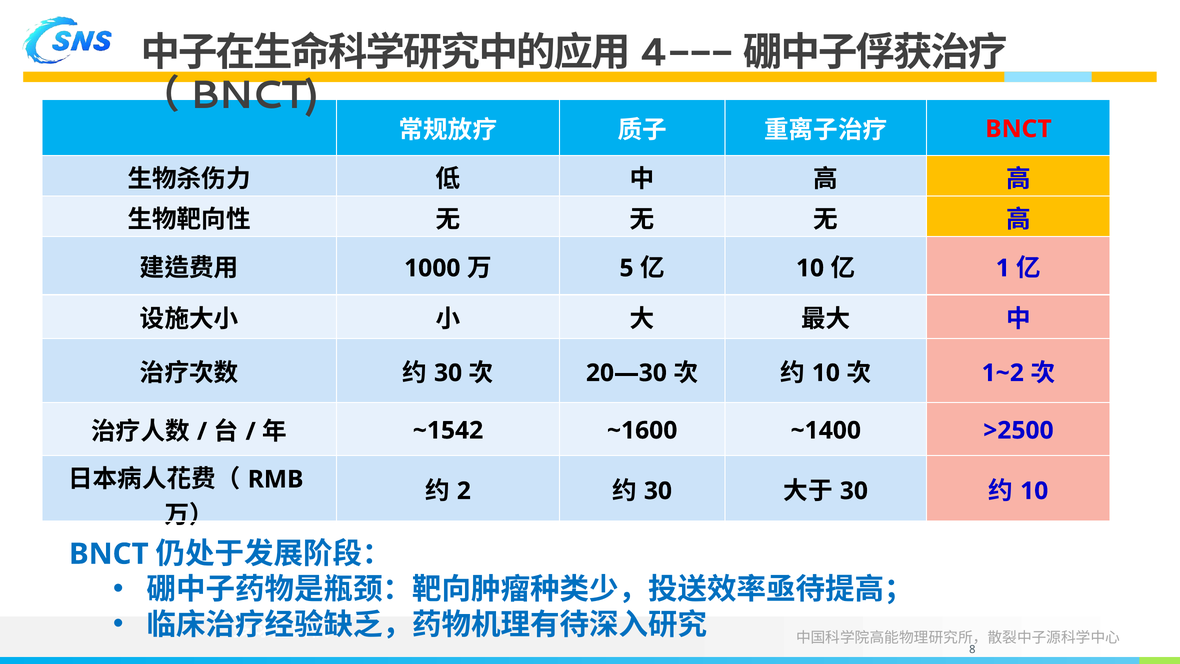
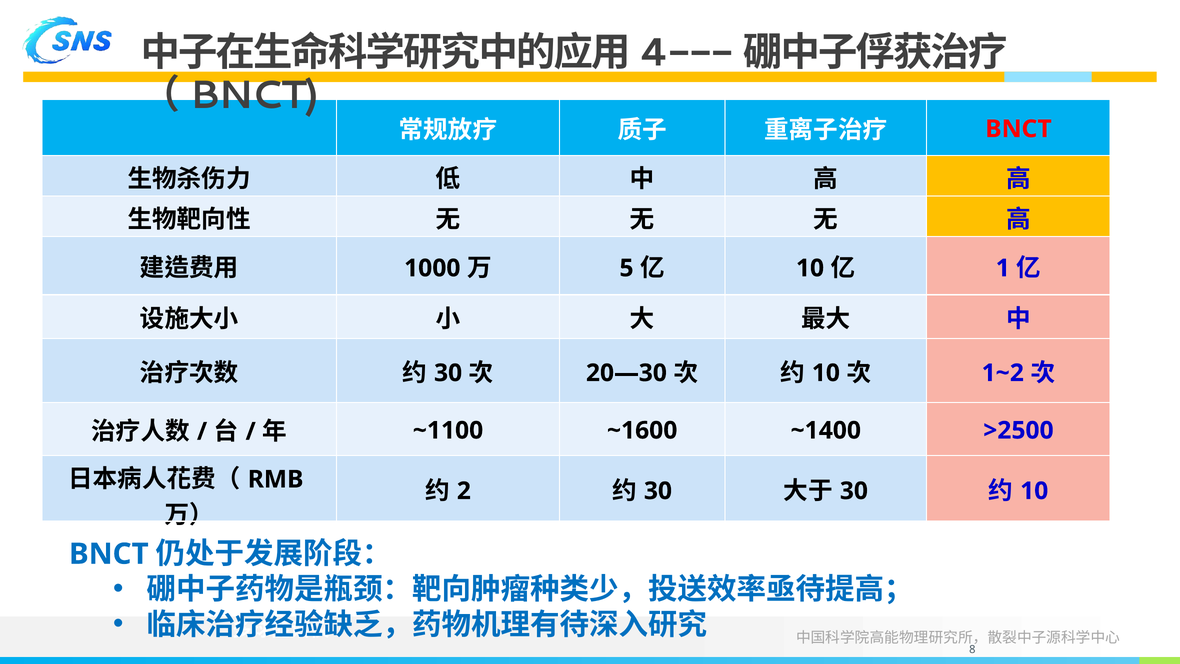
~1542: ~1542 -> ~1100
